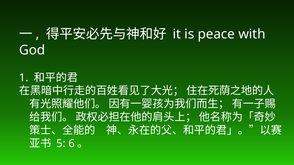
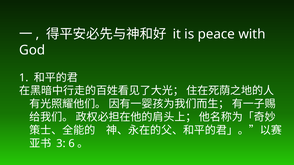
5: 5 -> 3
